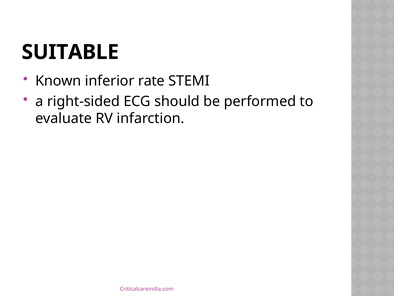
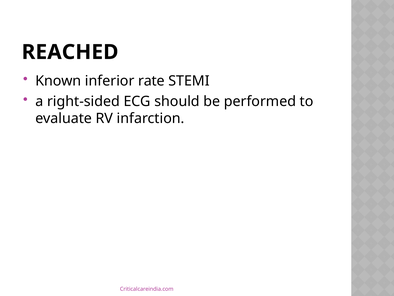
SUITABLE: SUITABLE -> REACHED
